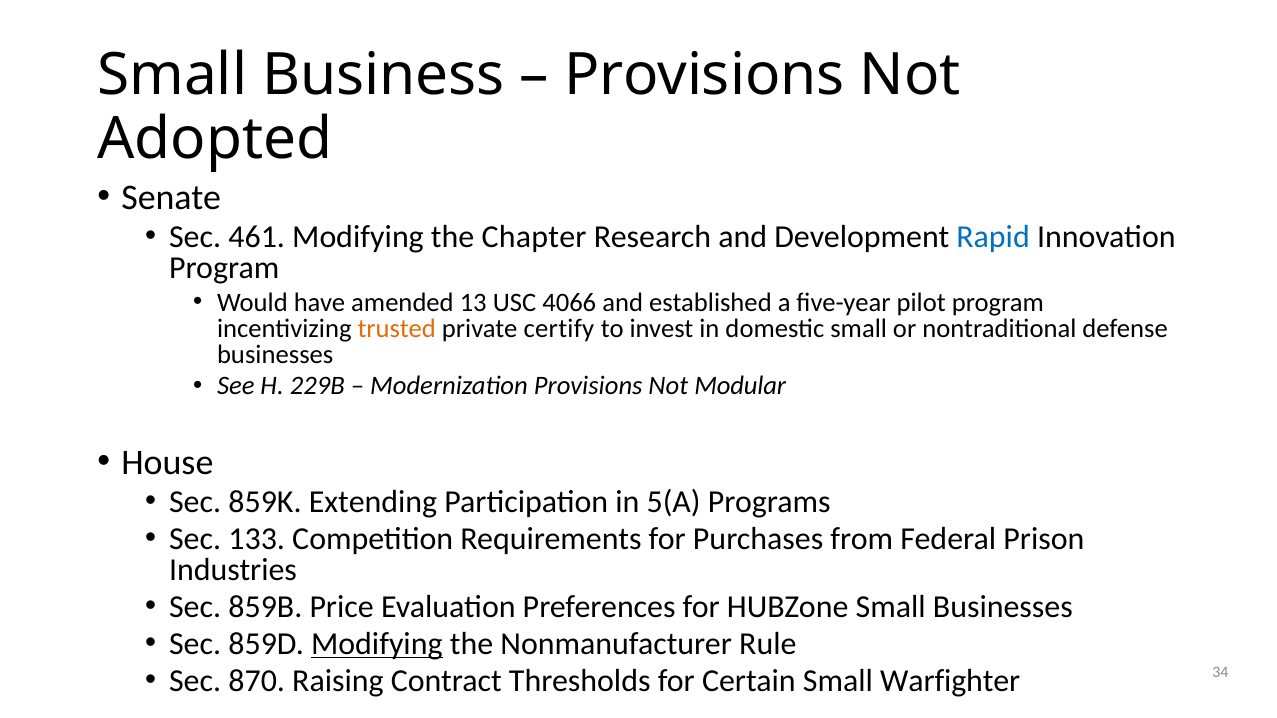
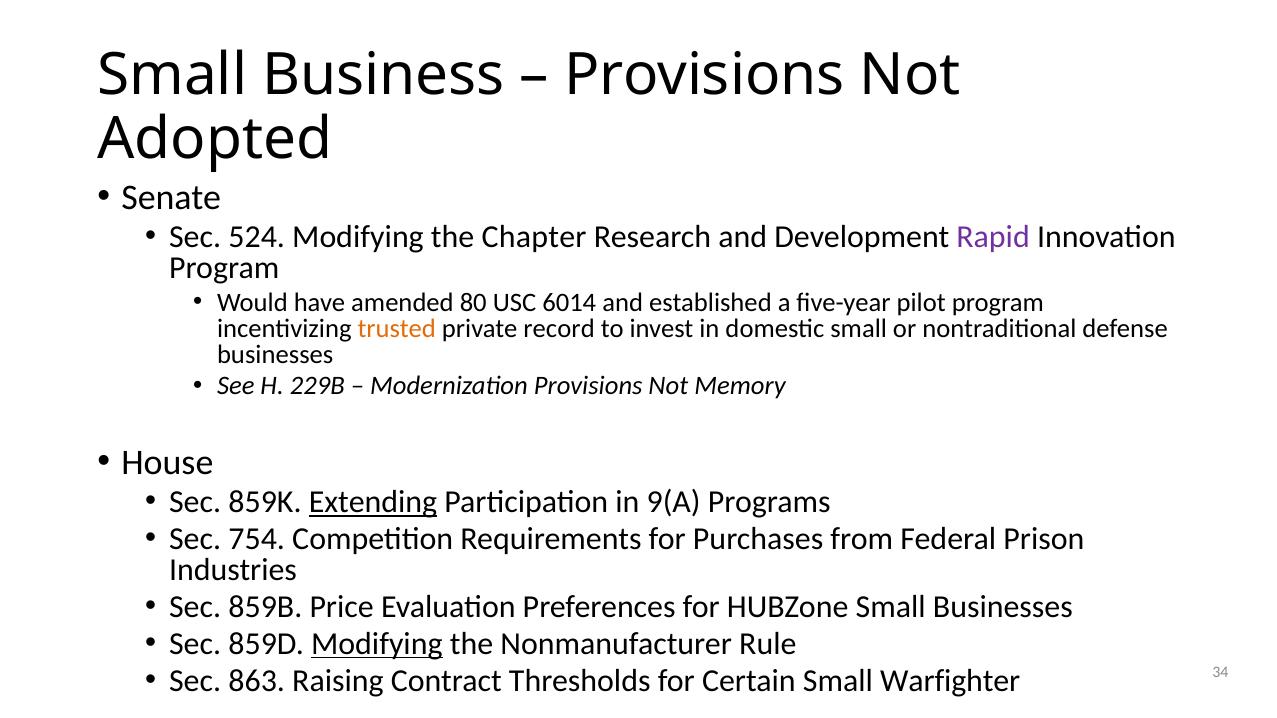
461: 461 -> 524
Rapid colour: blue -> purple
13: 13 -> 80
4066: 4066 -> 6014
certify: certify -> record
Modular: Modular -> Memory
Extending underline: none -> present
5(A: 5(A -> 9(A
133: 133 -> 754
870: 870 -> 863
